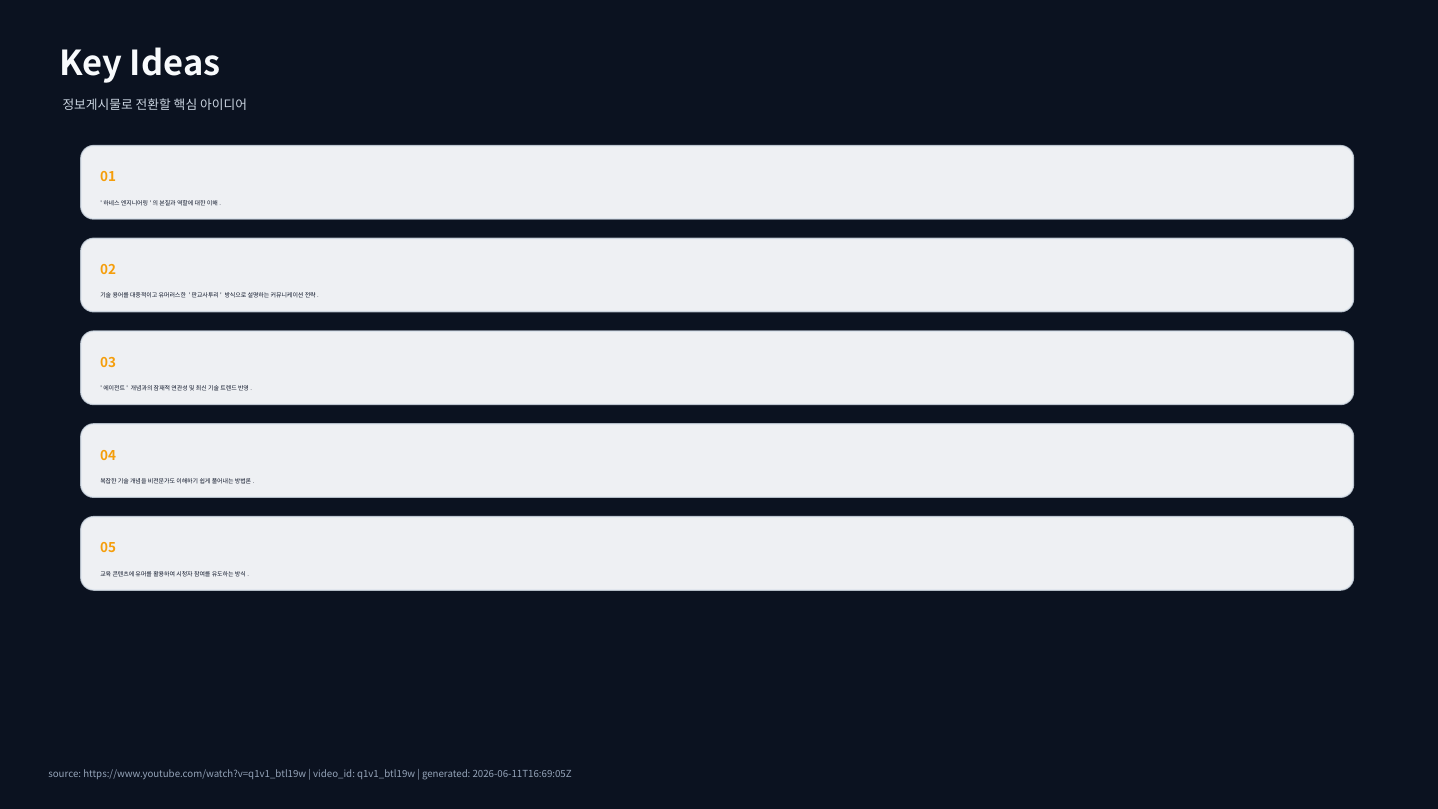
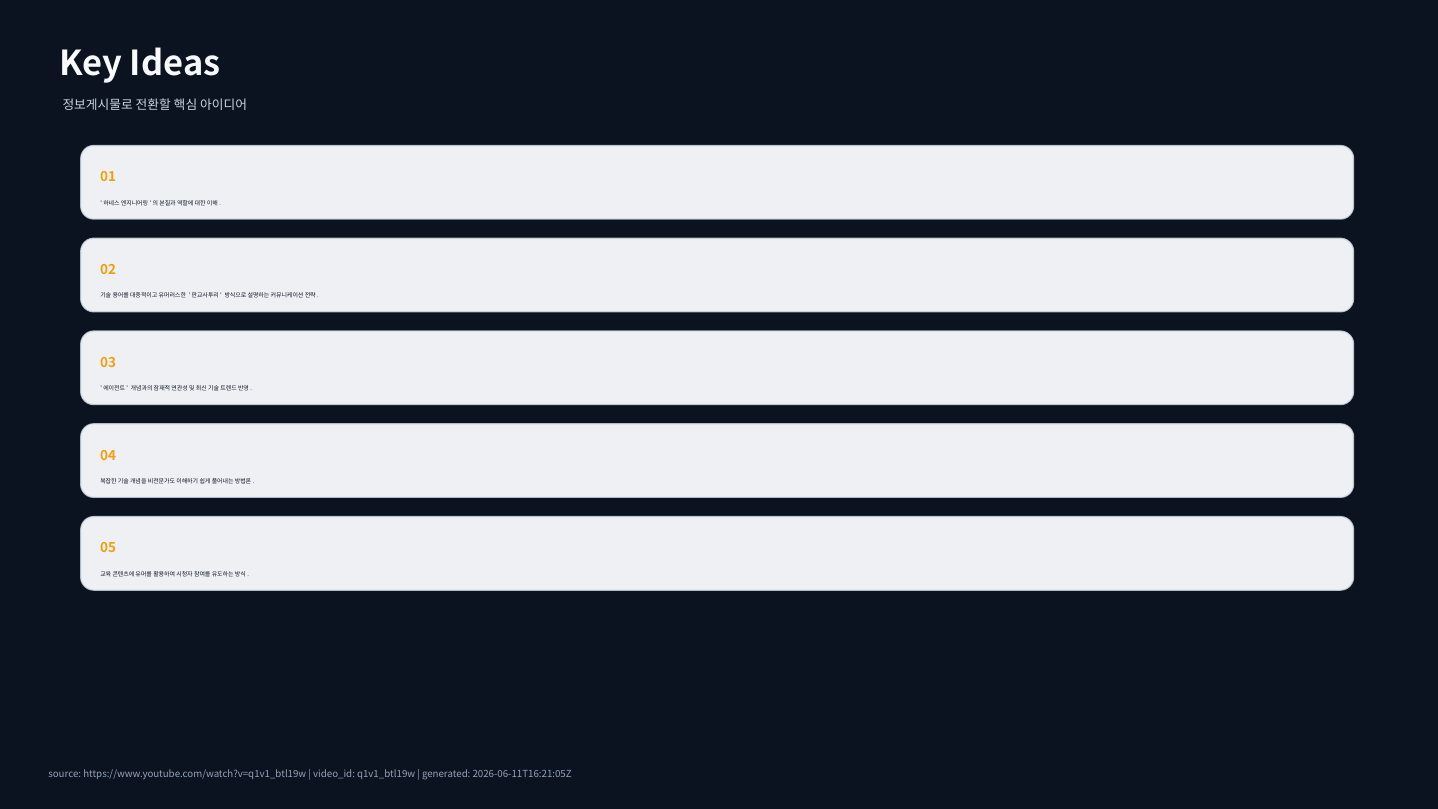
2026-06-11T16:69:05Z: 2026-06-11T16:69:05Z -> 2026-06-11T16:21:05Z
